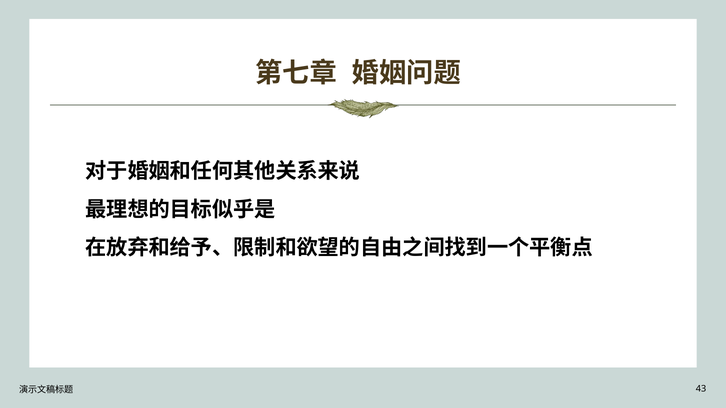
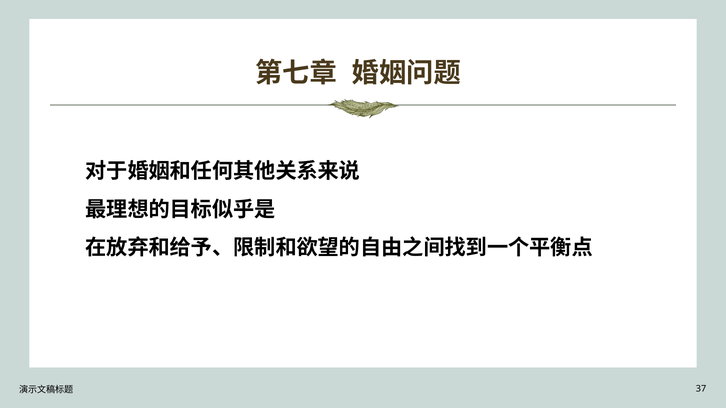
43: 43 -> 37
